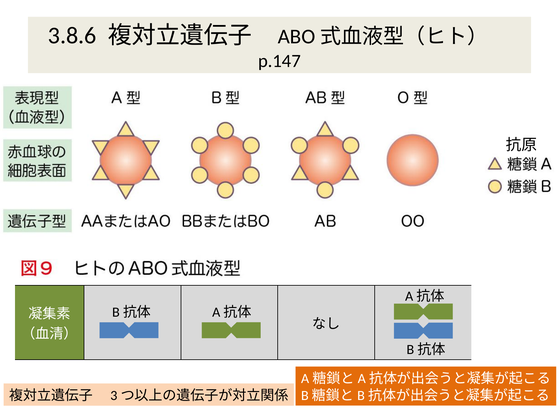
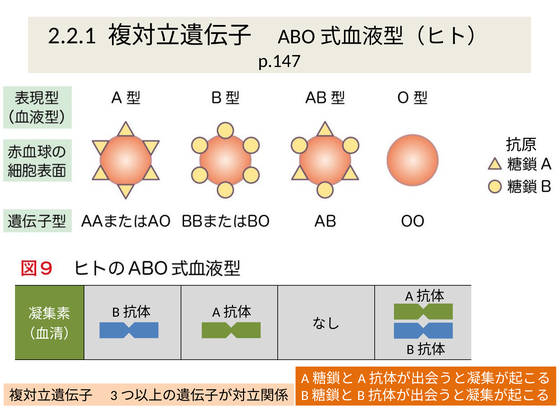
3.8.6: 3.8.6 -> 2.2.1
